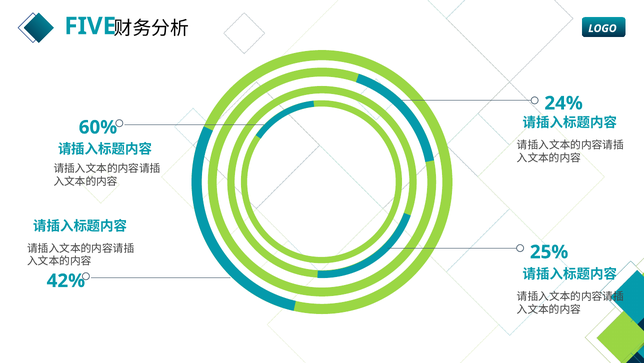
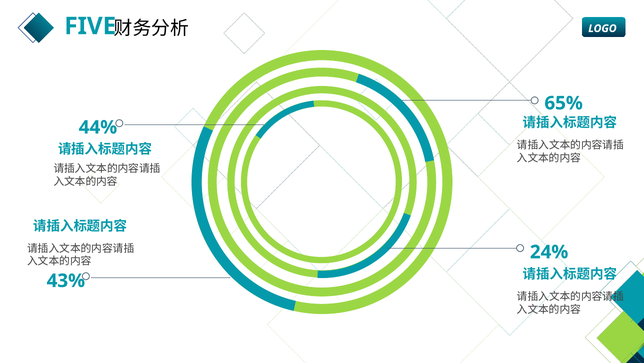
24%: 24% -> 65%
60%: 60% -> 44%
25%: 25% -> 24%
42%: 42% -> 43%
